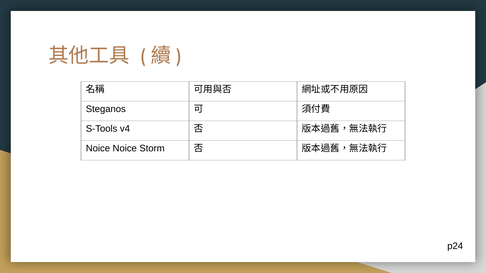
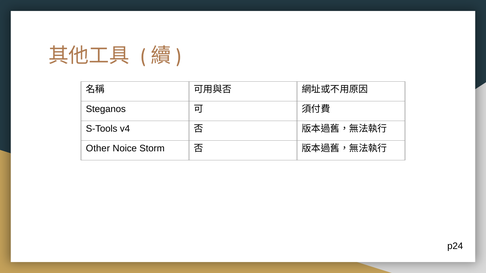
Noice at (98, 149): Noice -> Other
